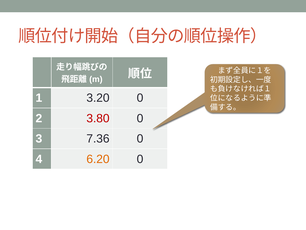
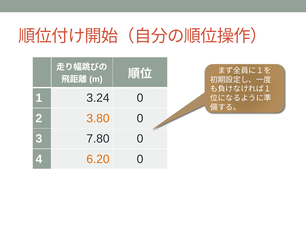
3.20: 3.20 -> 3.24
3.80 colour: red -> orange
7.36: 7.36 -> 7.80
